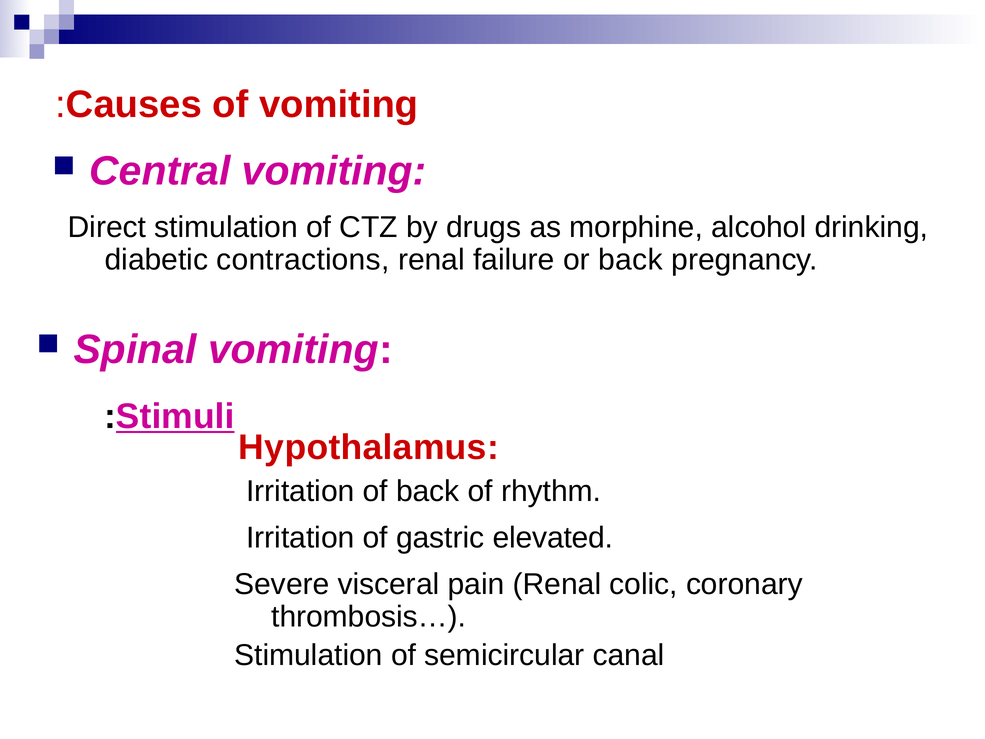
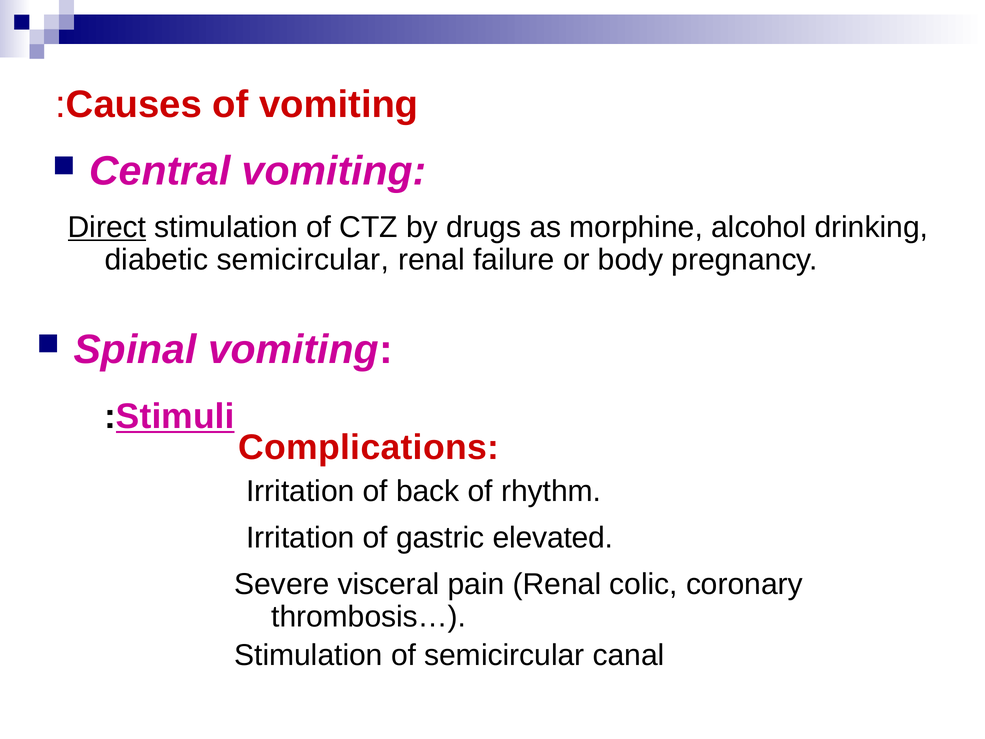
Direct underline: none -> present
diabetic contractions: contractions -> semicircular
or back: back -> body
Hypothalamus: Hypothalamus -> Complications
